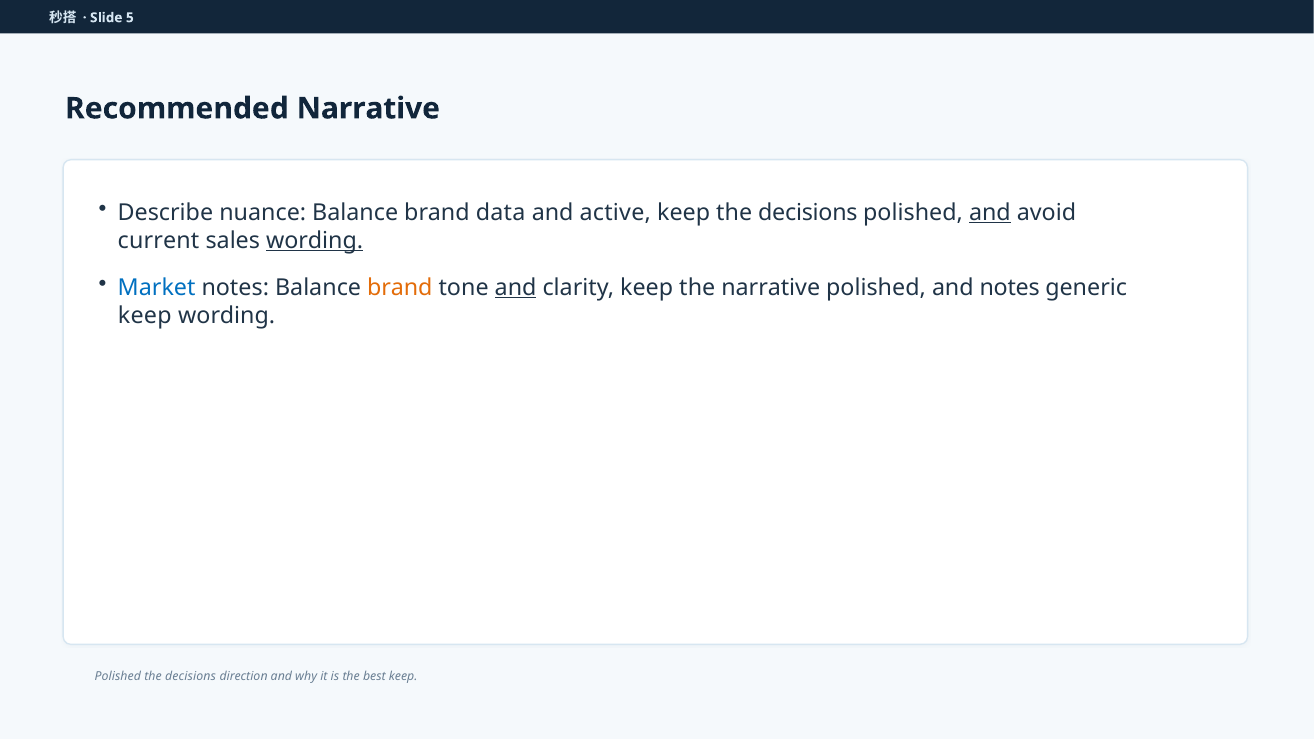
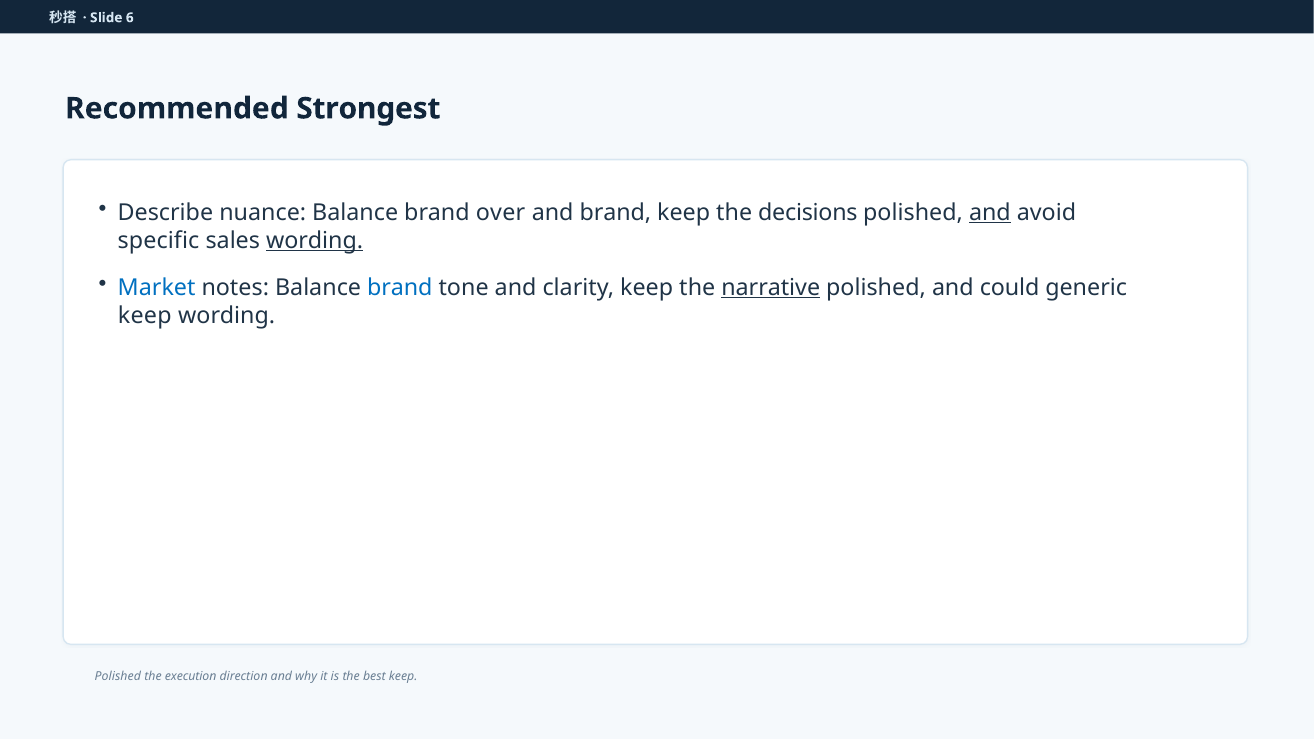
5: 5 -> 6
Recommended Narrative: Narrative -> Strongest
data: data -> over
and active: active -> brand
current: current -> specific
brand at (400, 288) colour: orange -> blue
and at (516, 288) underline: present -> none
narrative at (771, 288) underline: none -> present
and notes: notes -> could
decisions at (191, 677): decisions -> execution
